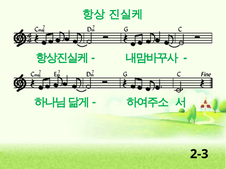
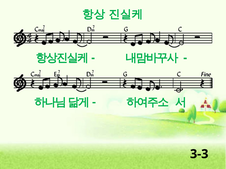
2-3: 2-3 -> 3-3
